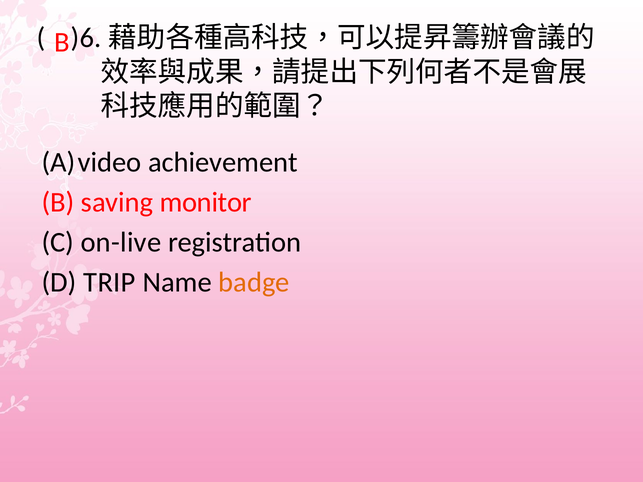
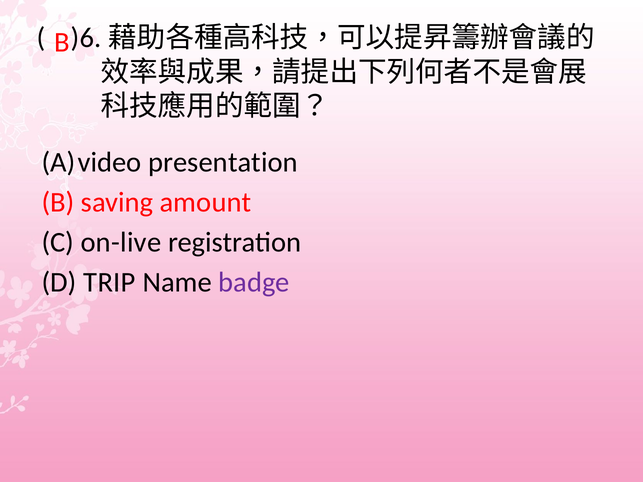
achievement: achievement -> presentation
monitor: monitor -> amount
badge colour: orange -> purple
